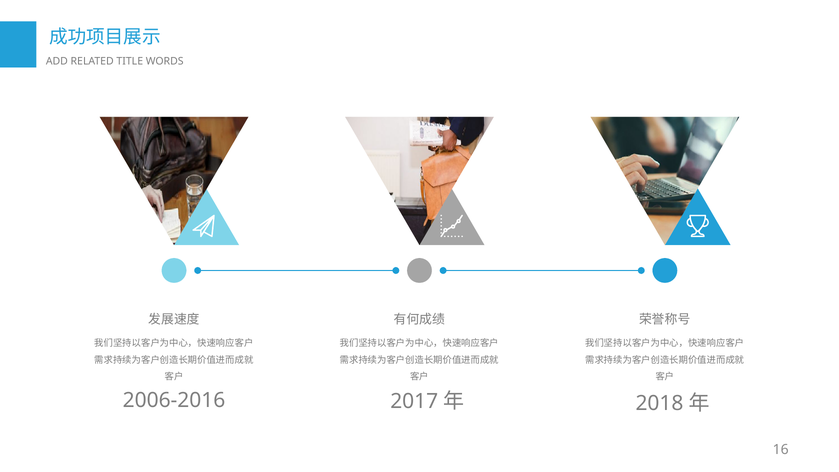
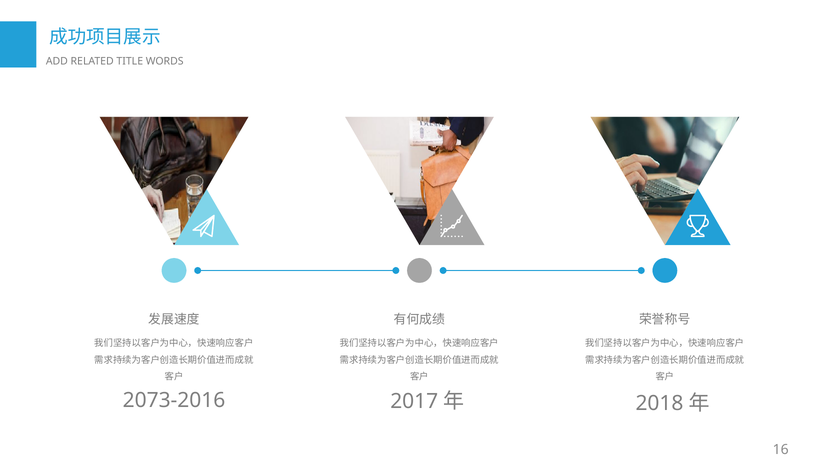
2006-2016: 2006-2016 -> 2073-2016
